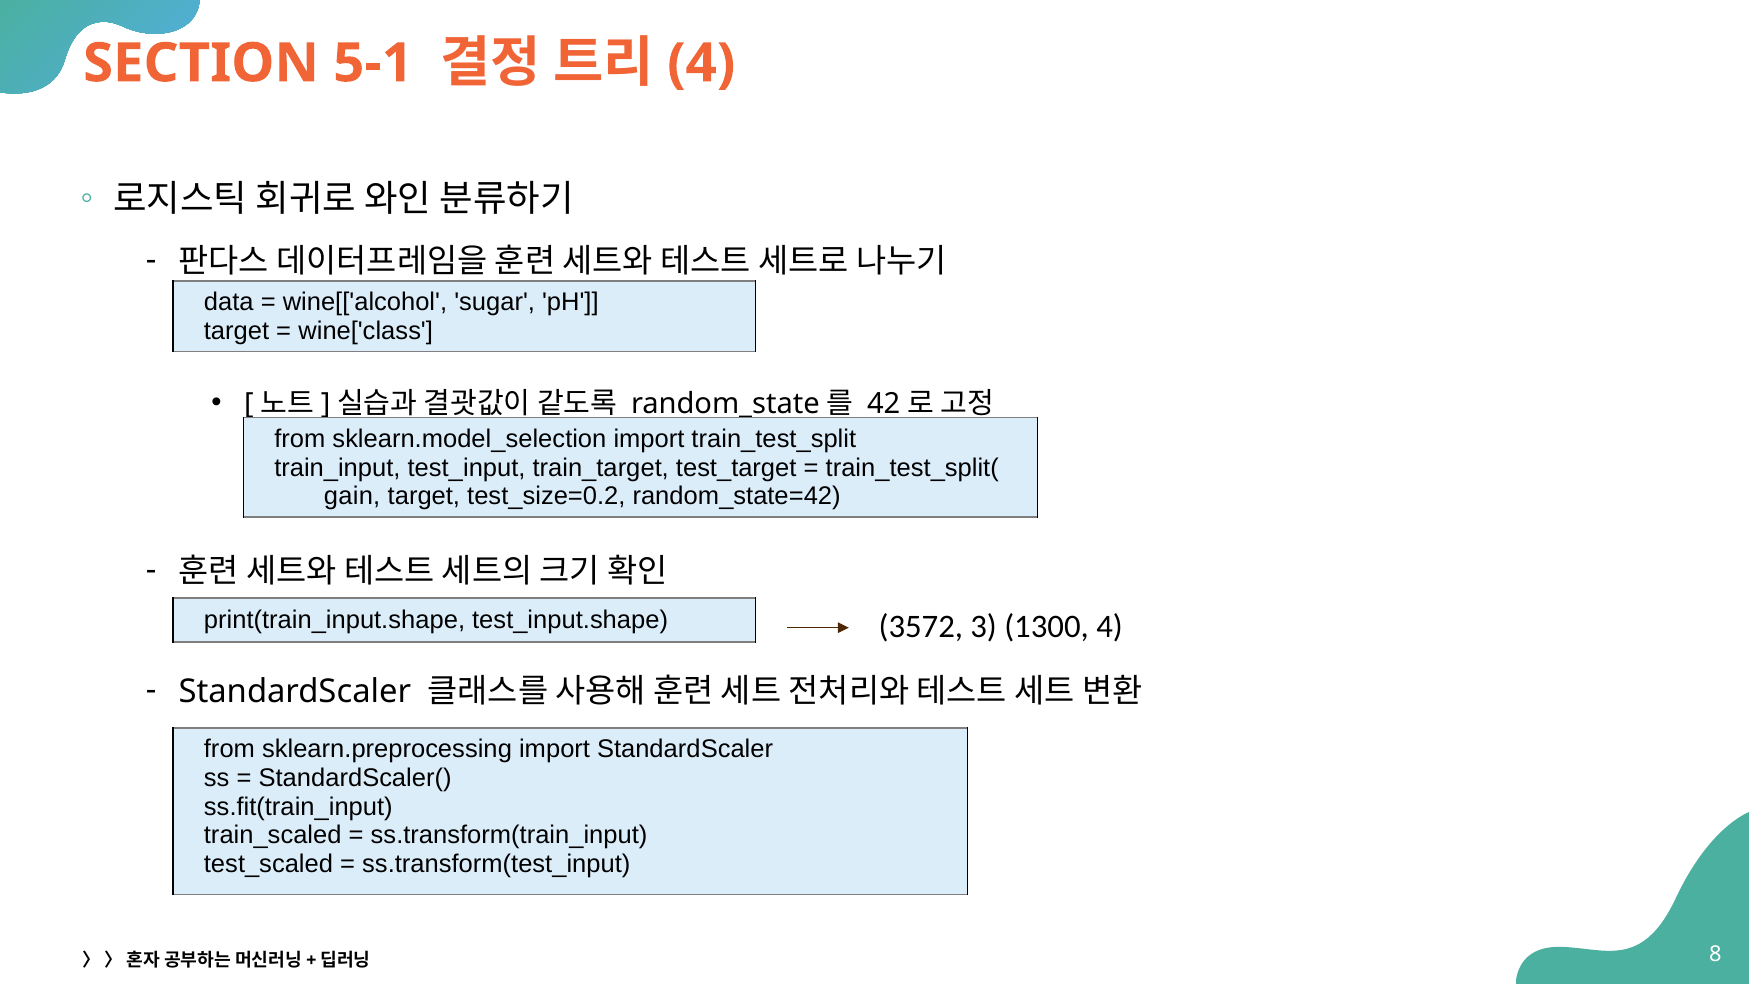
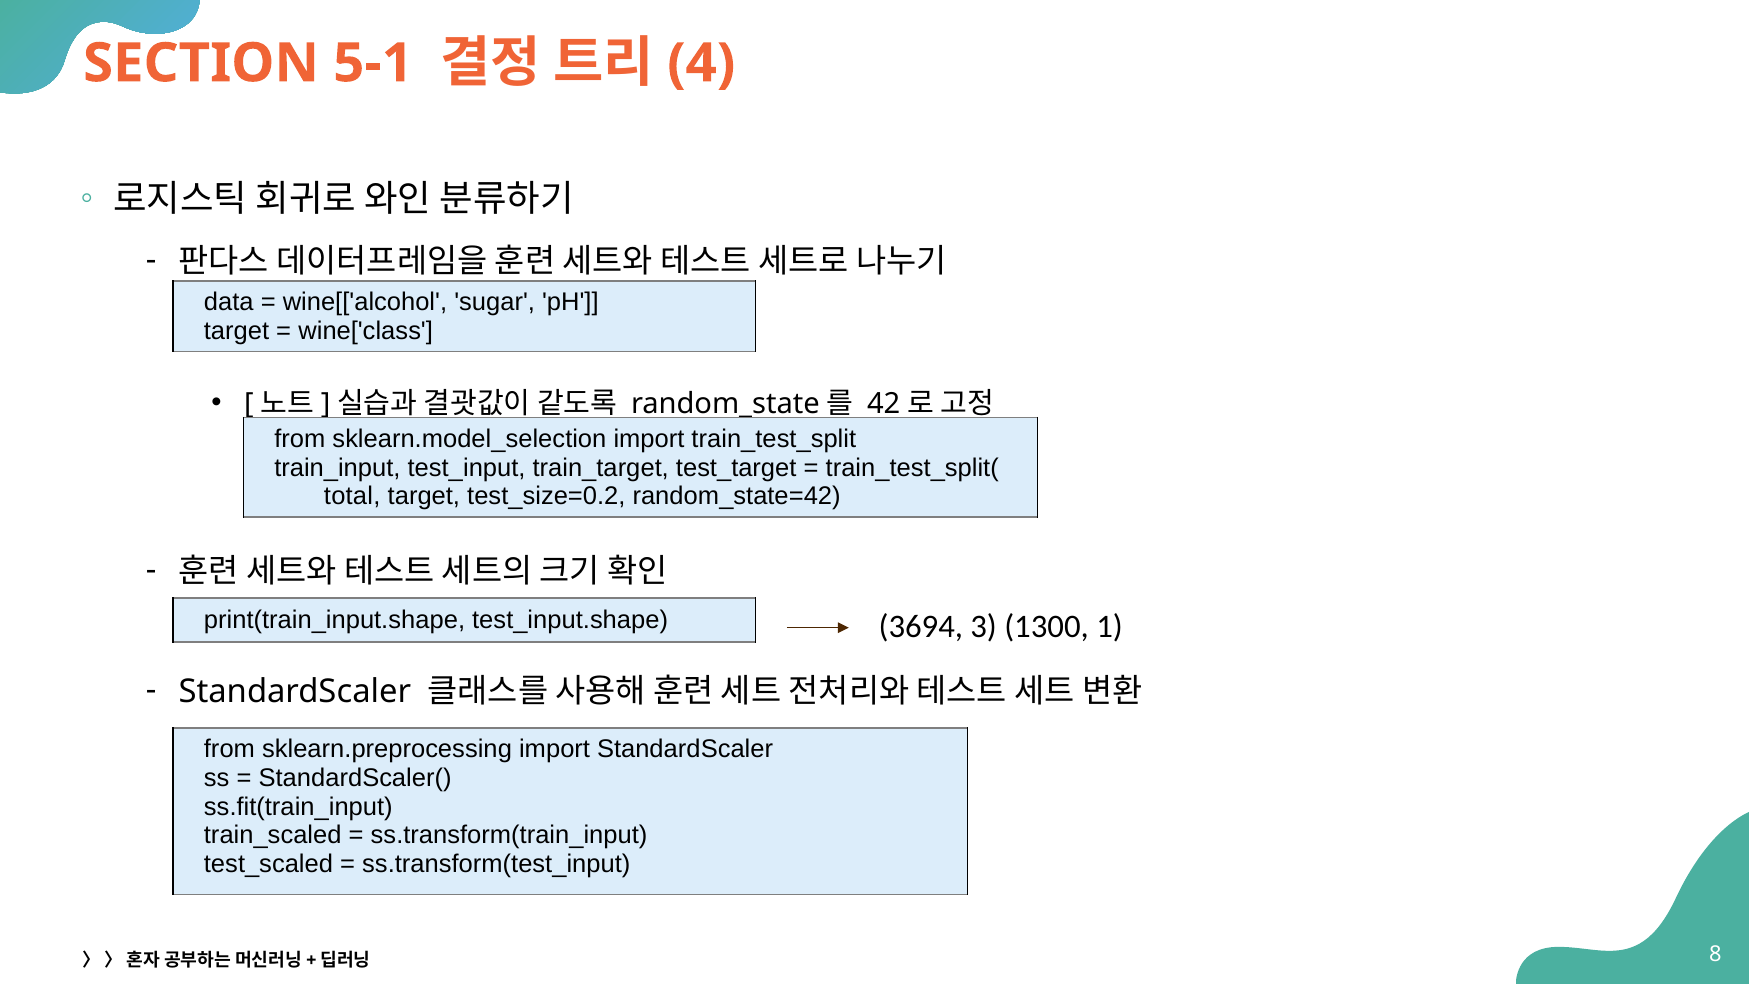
gain: gain -> total
3572: 3572 -> 3694
1300 4: 4 -> 1
